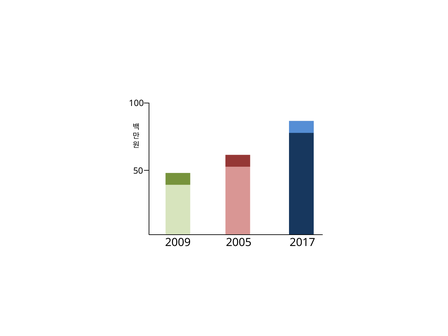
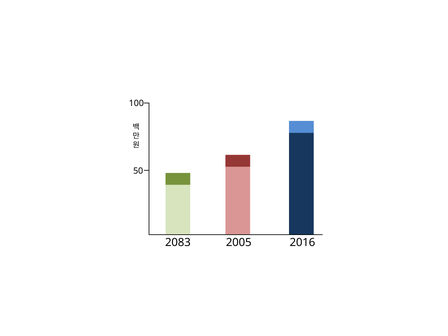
2009: 2009 -> 2083
2017: 2017 -> 2016
